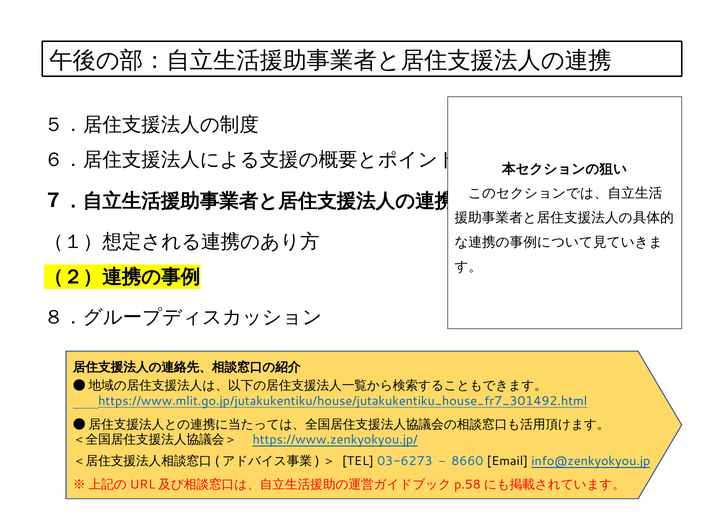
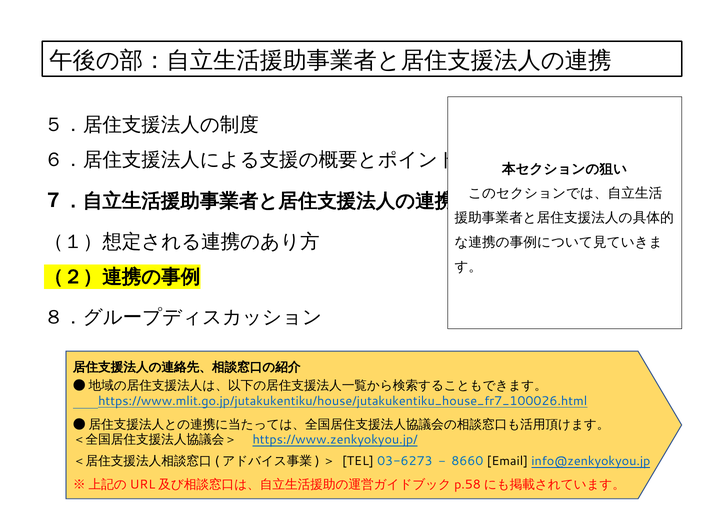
https://www.mlit.go.jp/jutakukentiku/house/jutakukentiku_house_fr7_301492.html: https://www.mlit.go.jp/jutakukentiku/house/jutakukentiku_house_fr7_301492.html -> https://www.mlit.go.jp/jutakukentiku/house/jutakukentiku_house_fr7_100026.html
